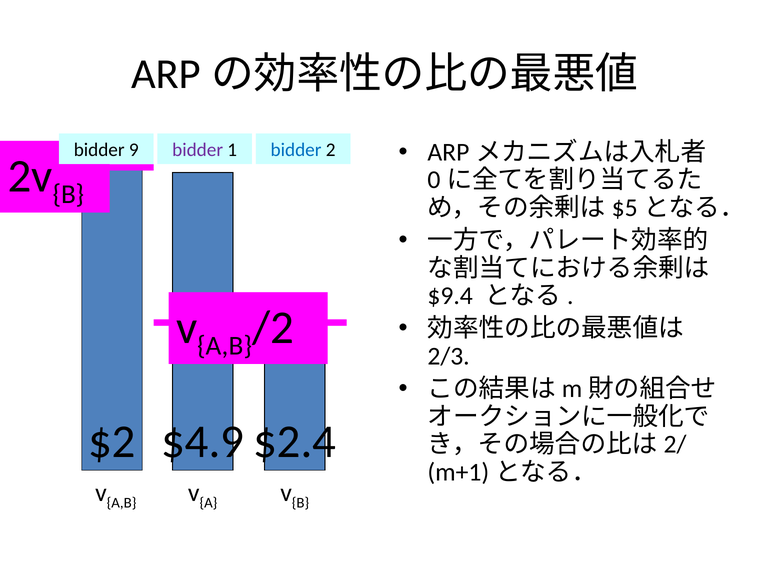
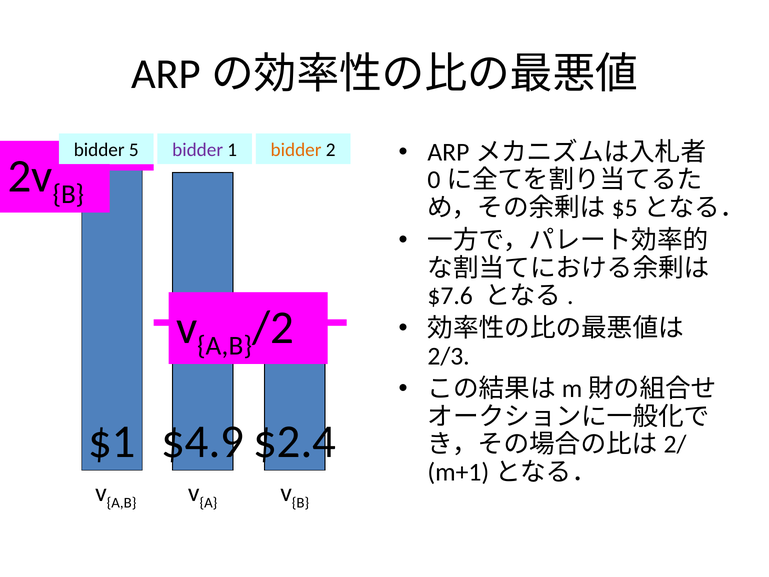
9: 9 -> 5
bidder at (296, 150) colour: blue -> orange
$9.4: $9.4 -> $7.6
$2: $2 -> $1
